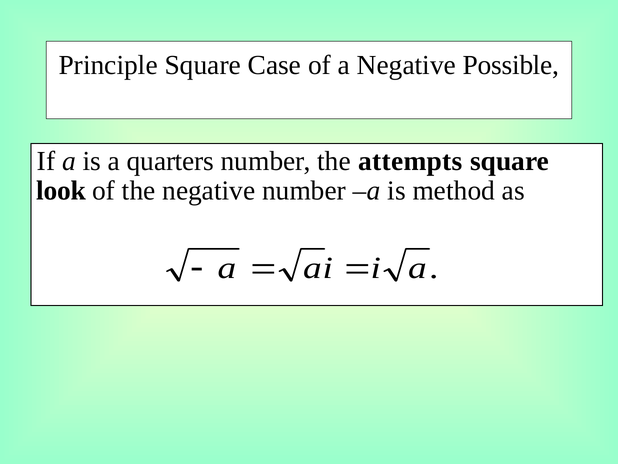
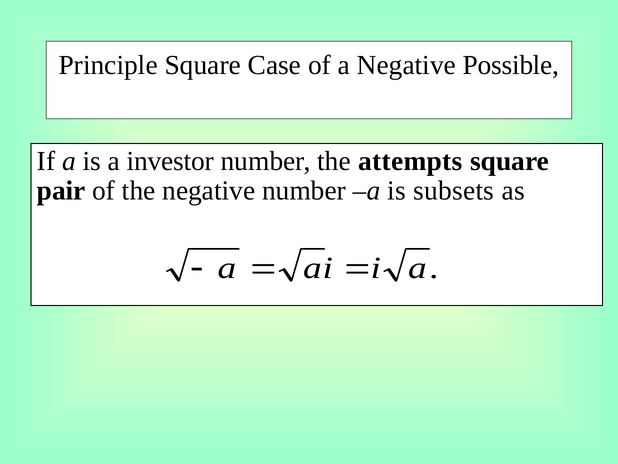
quarters: quarters -> investor
look: look -> pair
method: method -> subsets
